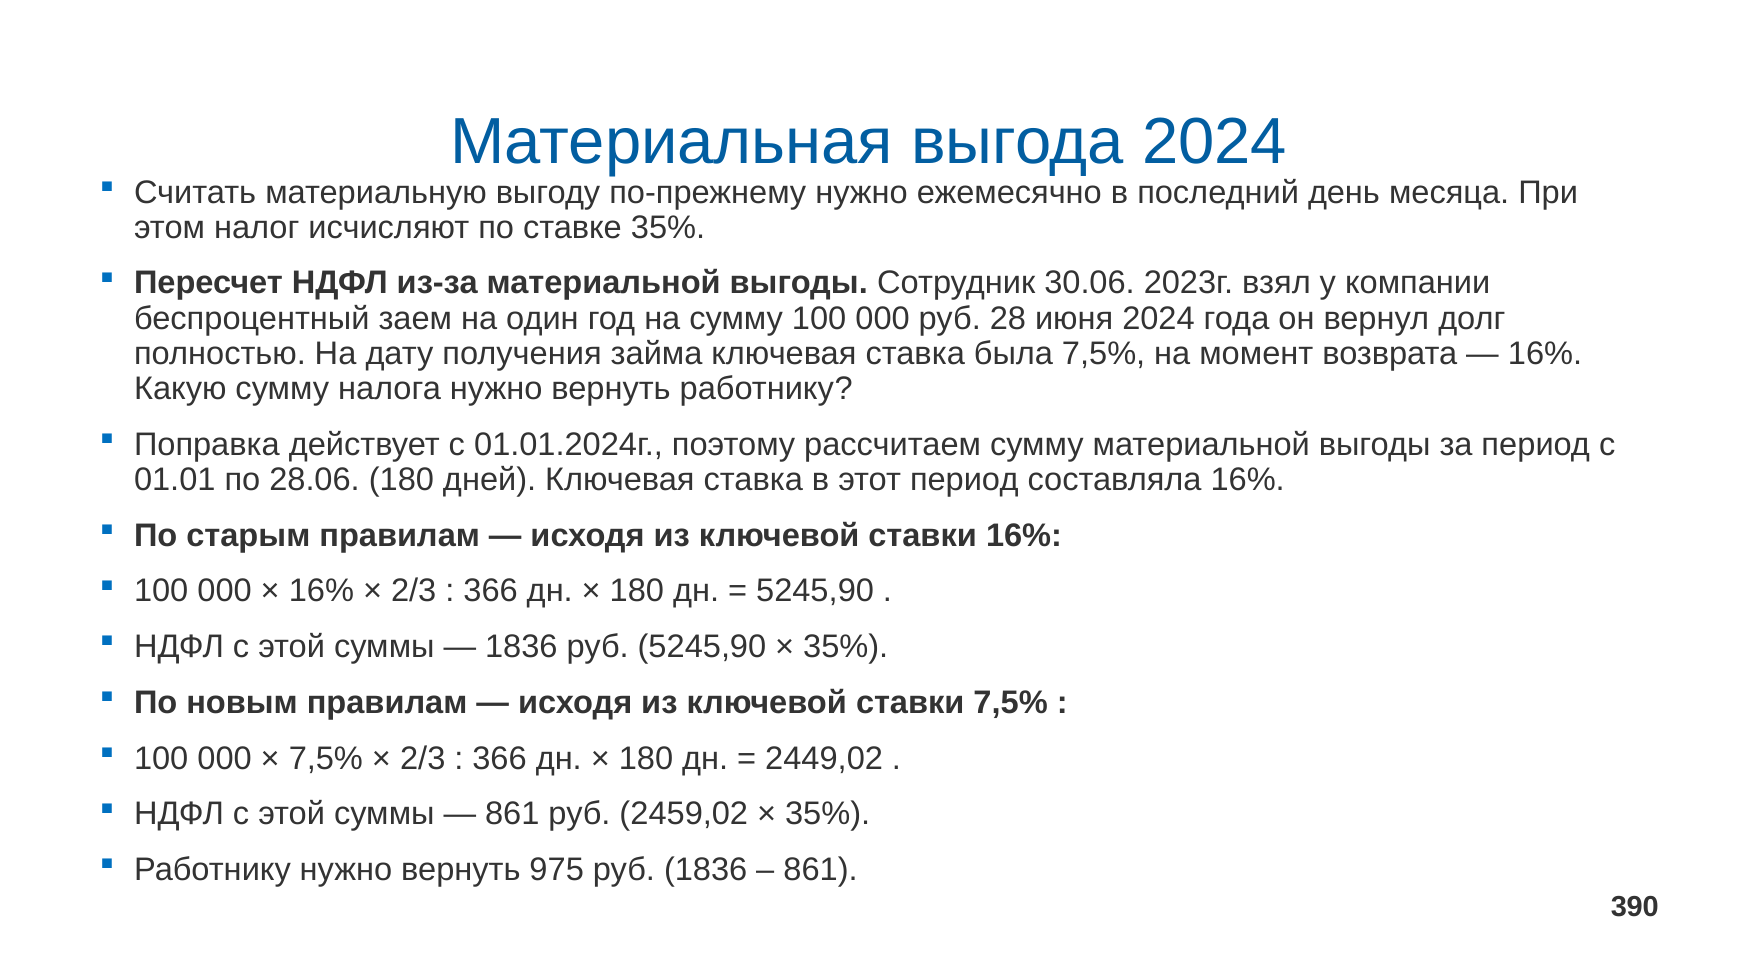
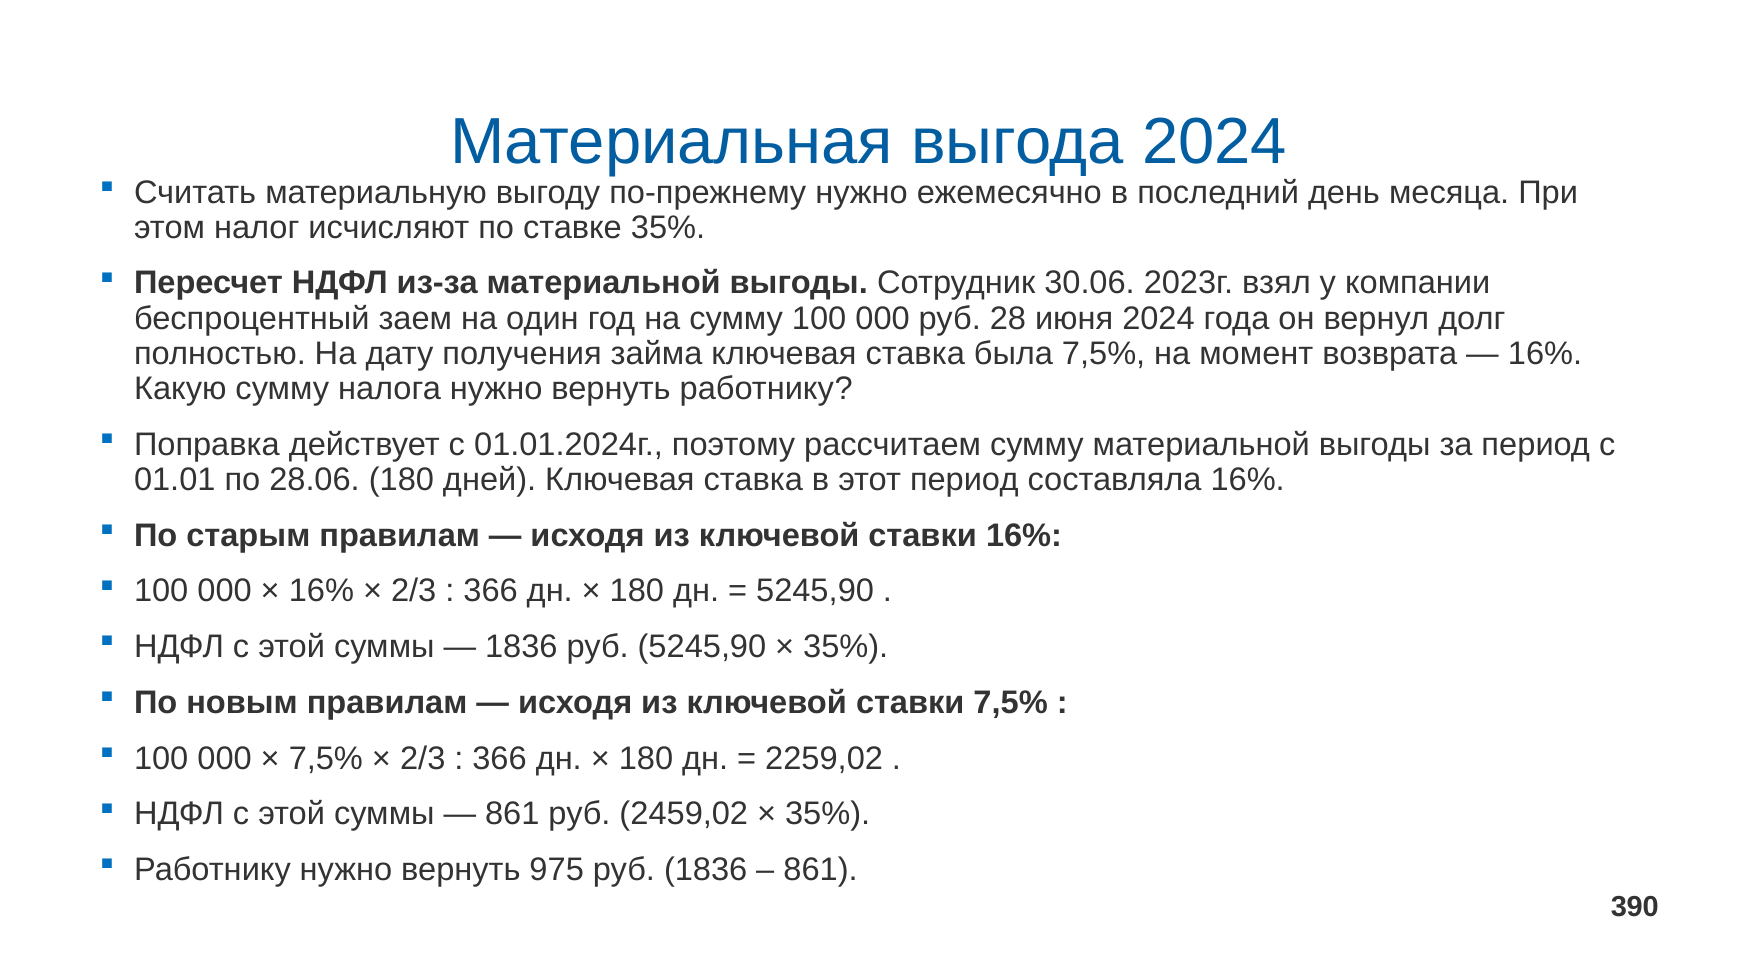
2449,02: 2449,02 -> 2259,02
